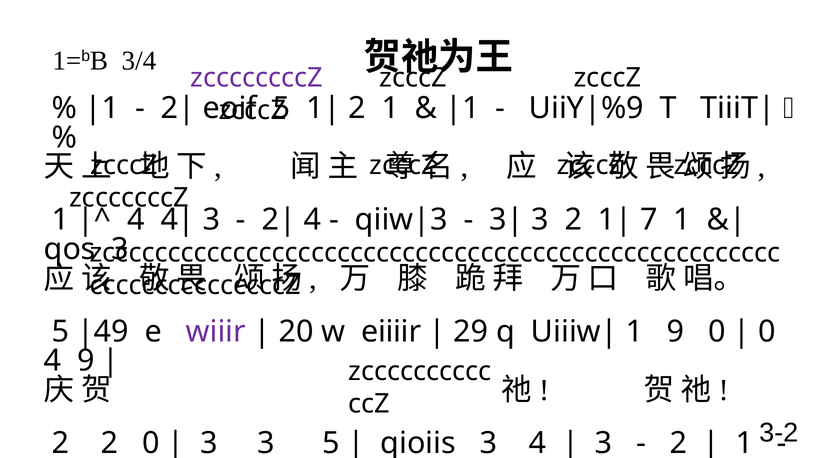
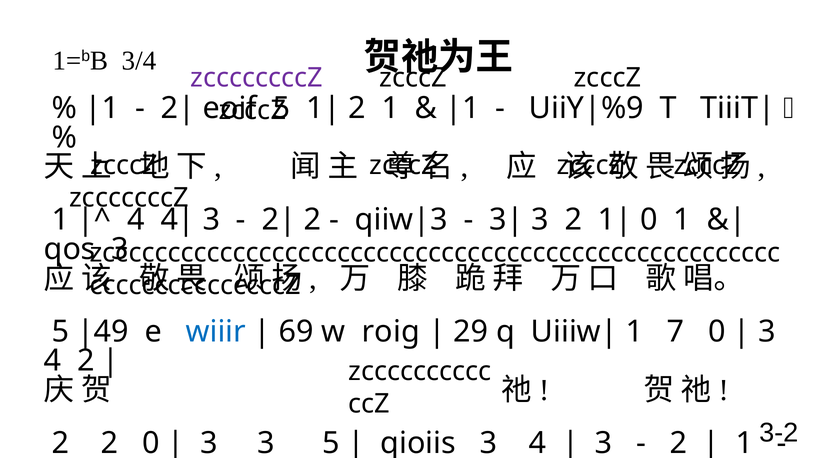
4 at (313, 220): 4 -> 2
7 at (649, 220): 7 -> 0
wiiir colour: purple -> blue
20: 20 -> 69
eiiiir: eiiiir -> roig
1 9: 9 -> 7
0 at (767, 331): 0 -> 3
4 9: 9 -> 2
